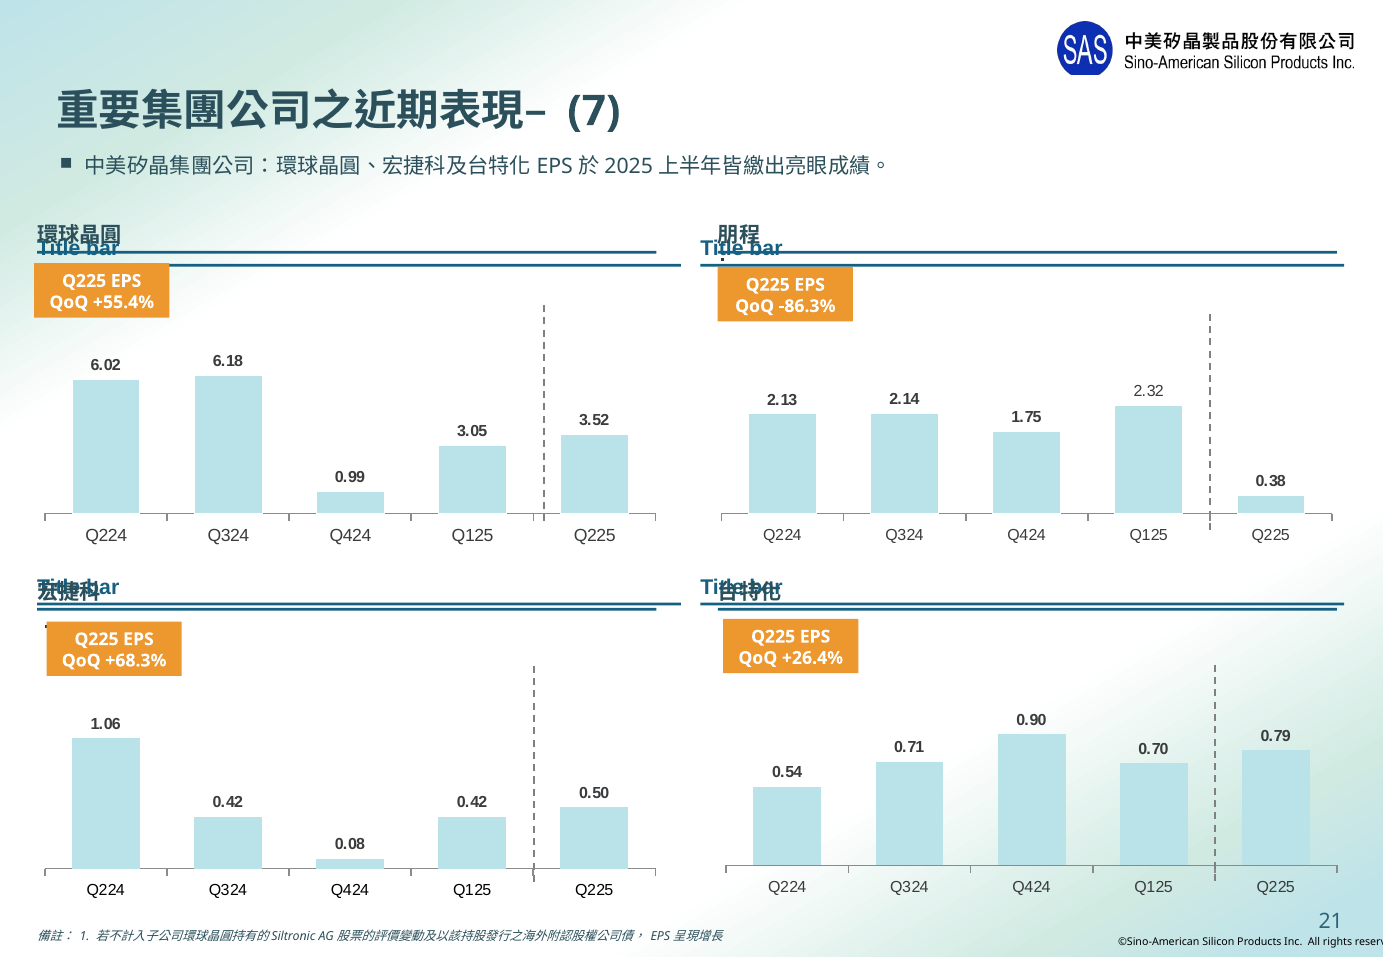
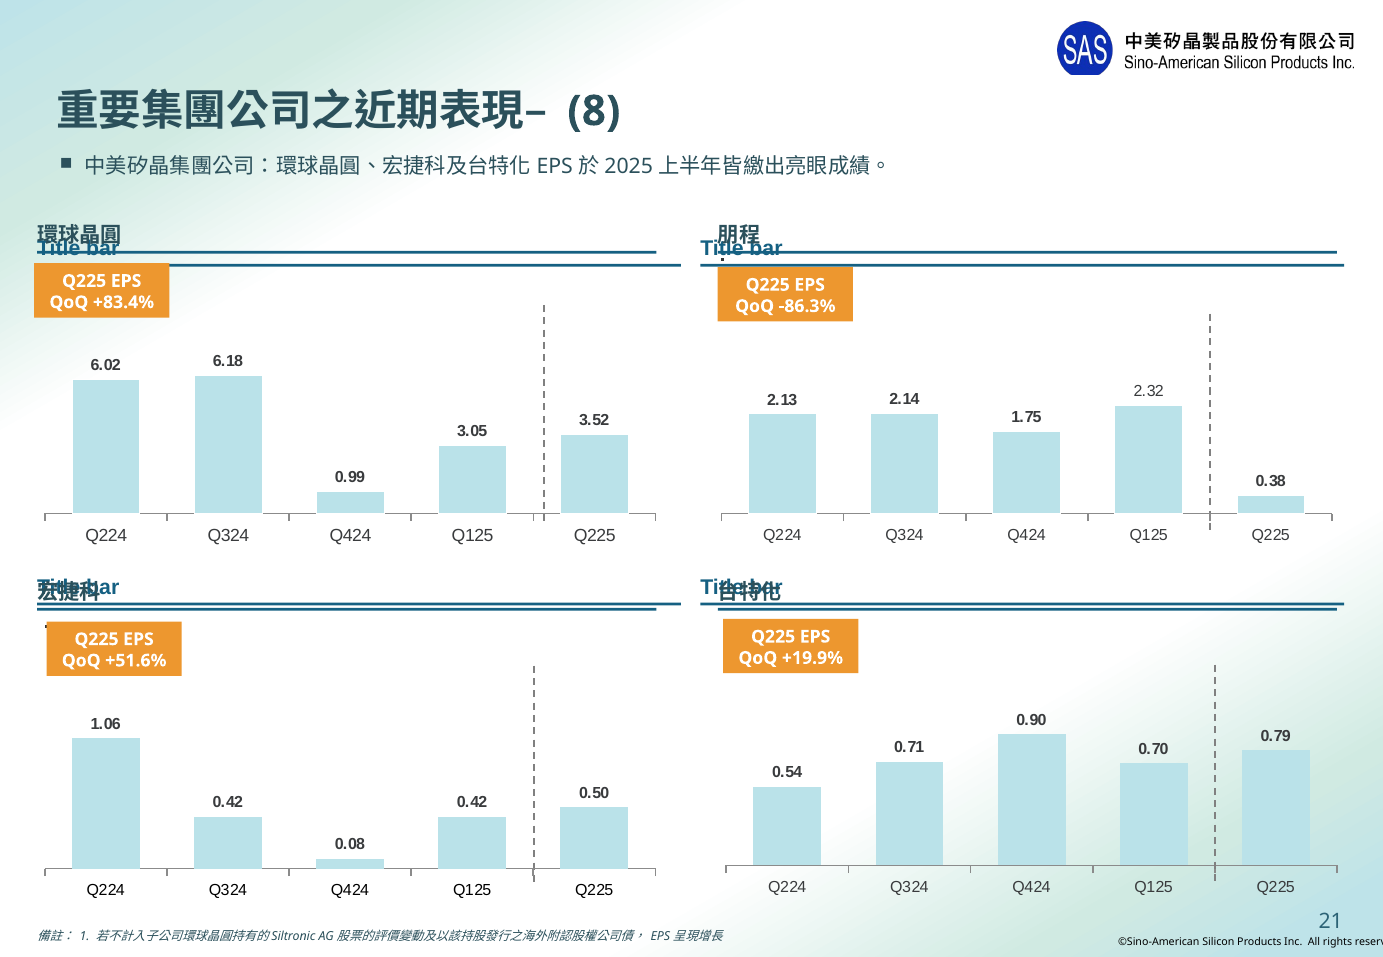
7: 7 -> 8
+55.4%: +55.4% -> +83.4%
+26.4%: +26.4% -> +19.9%
+68.3%: +68.3% -> +51.6%
